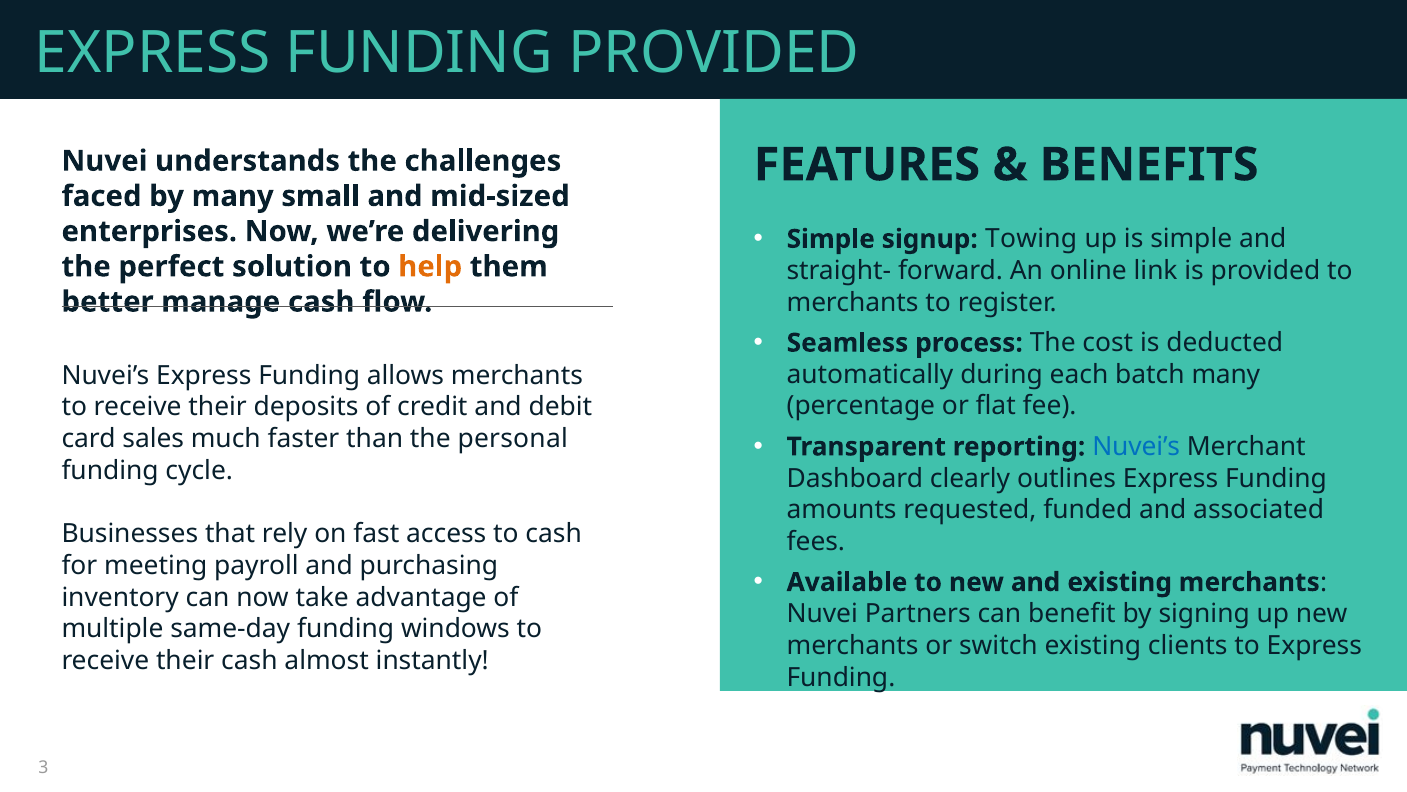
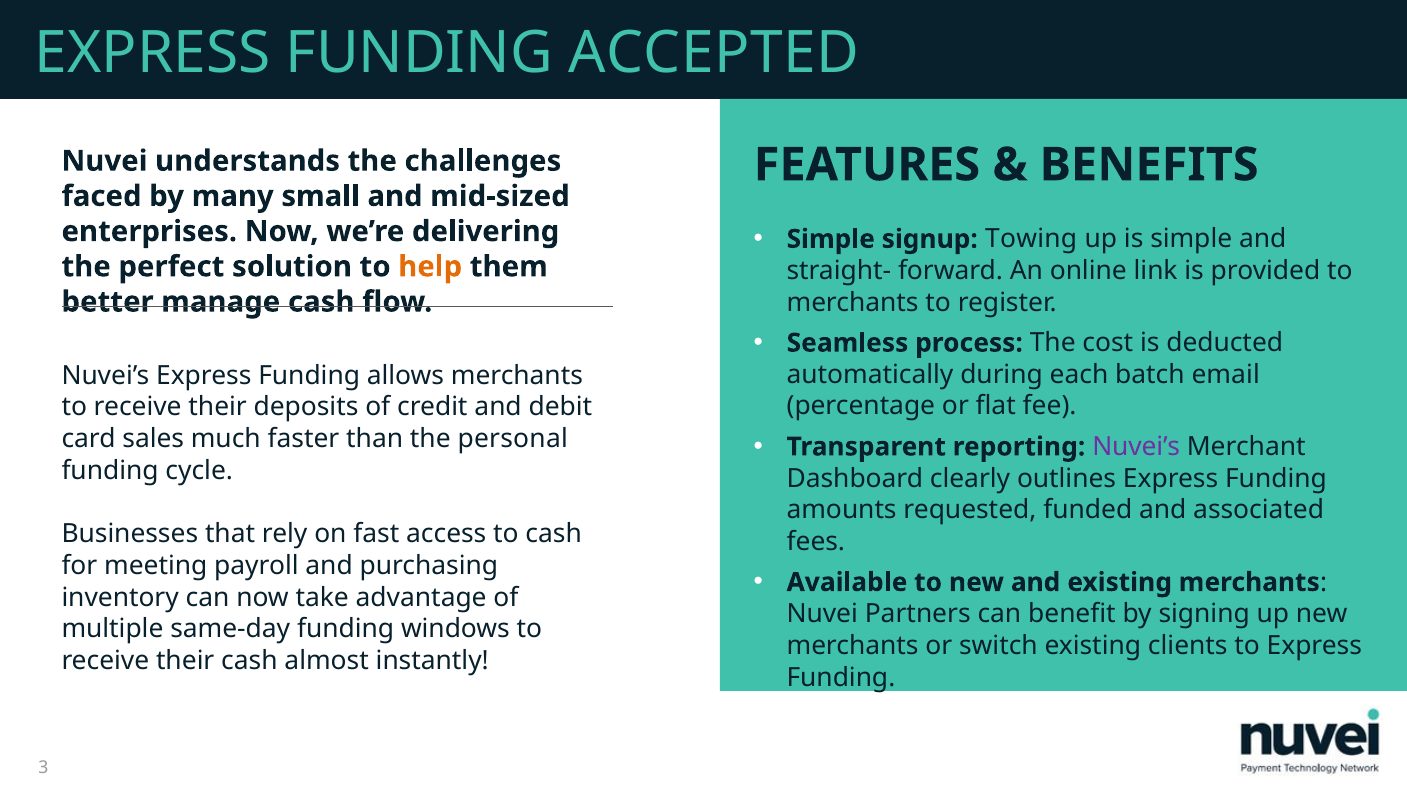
FUNDING PROVIDED: PROVIDED -> ACCEPTED
batch many: many -> email
Nuvei’s at (1136, 446) colour: blue -> purple
